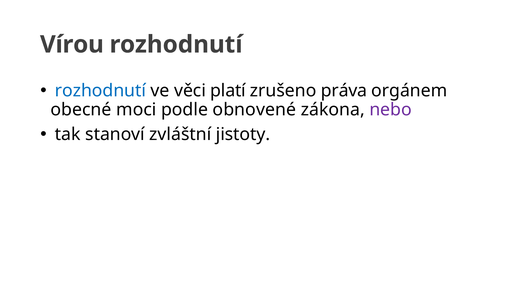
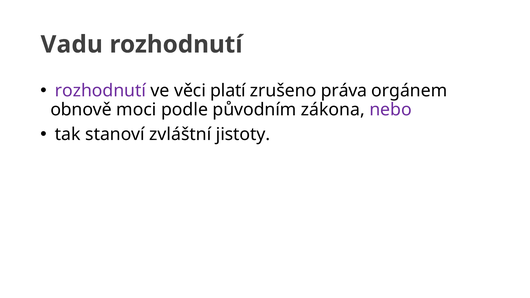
Vírou: Vírou -> Vadu
rozhodnutí at (100, 91) colour: blue -> purple
obecné: obecné -> obnově
obnovené: obnovené -> původním
